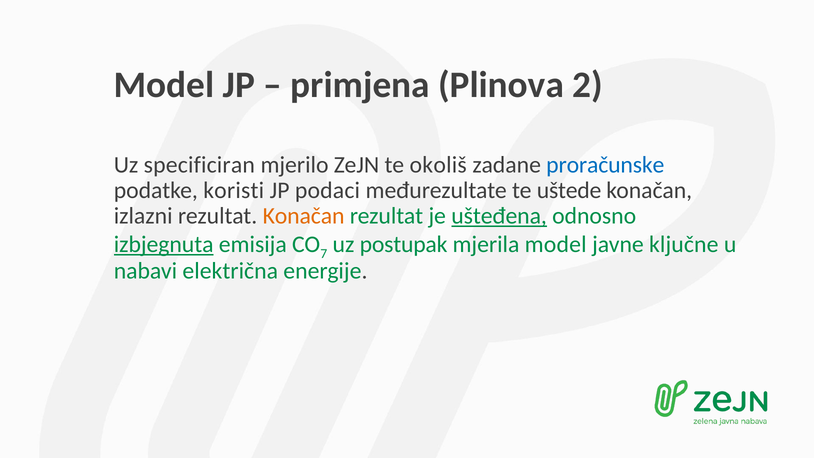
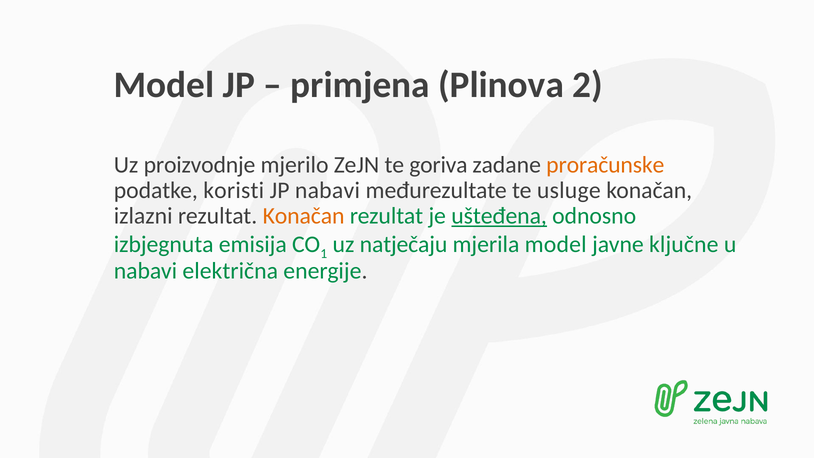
specificiran: specificiran -> proizvodnje
okoliš: okoliš -> goriva
proračunske colour: blue -> orange
JP podaci: podaci -> nabavi
uštede: uštede -> usluge
izbjegnuta underline: present -> none
7: 7 -> 1
postupak: postupak -> natječaju
